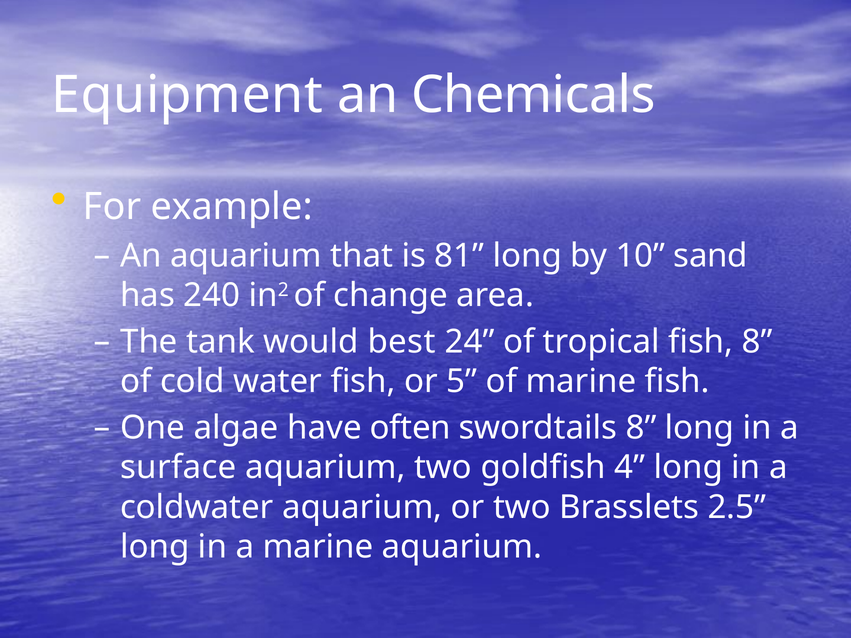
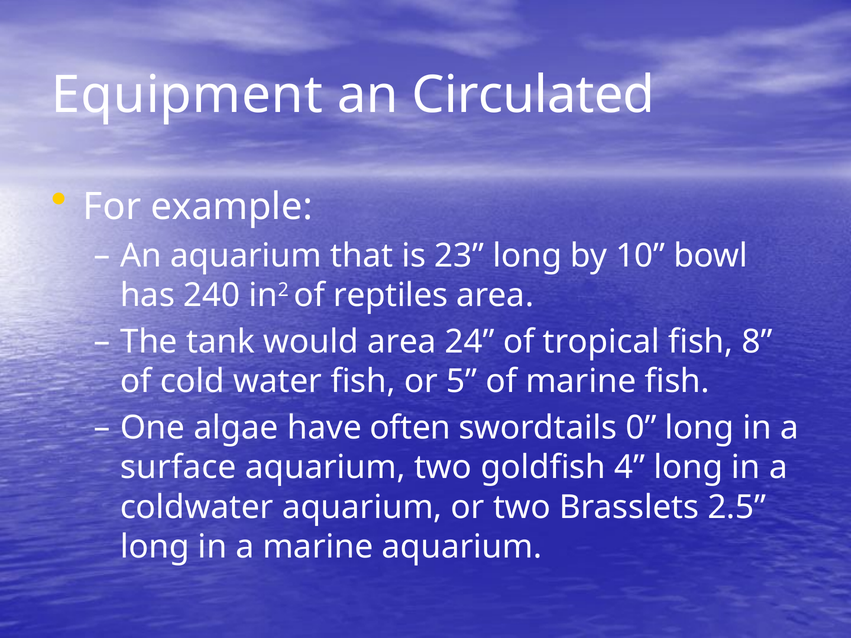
Chemicals: Chemicals -> Circulated
81: 81 -> 23
sand: sand -> bowl
change: change -> reptiles
would best: best -> area
swordtails 8: 8 -> 0
